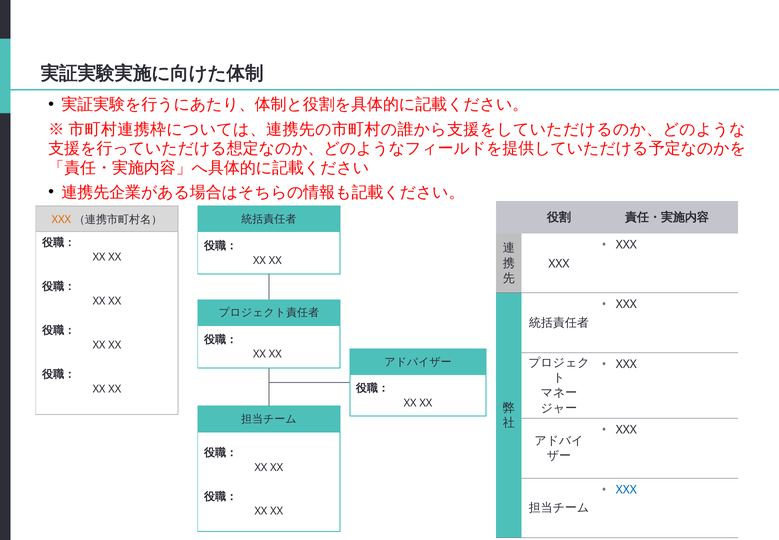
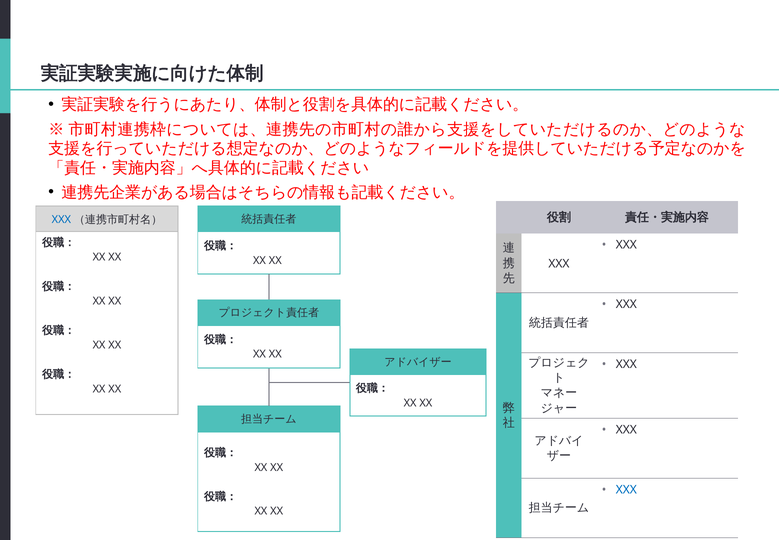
XXX at (61, 219) colour: orange -> blue
